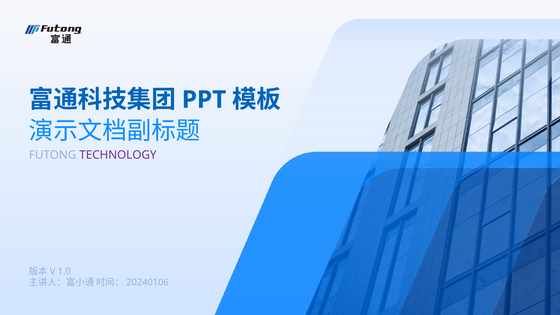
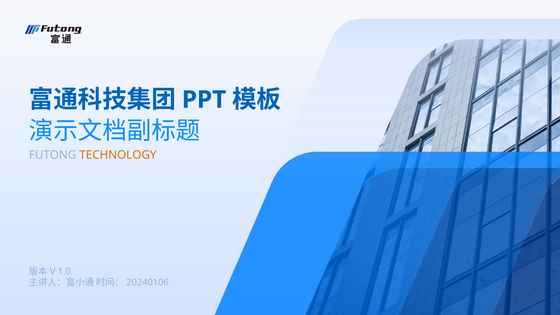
TECHNOLOGY colour: purple -> orange
